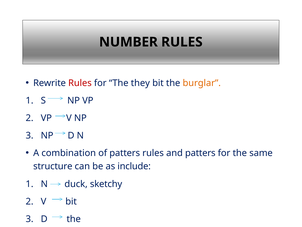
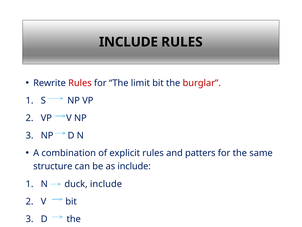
NUMBER at (128, 42): NUMBER -> INCLUDE
they: they -> limit
burglar colour: orange -> red
of patters: patters -> explicit
duck sketchy: sketchy -> include
